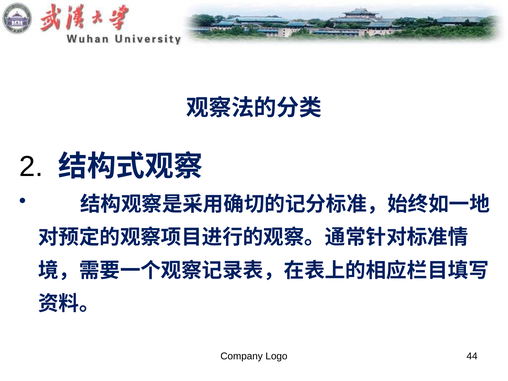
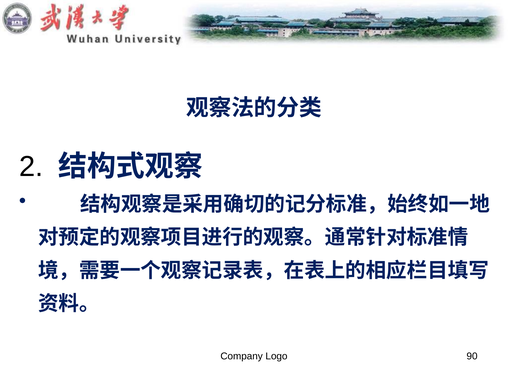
44: 44 -> 90
